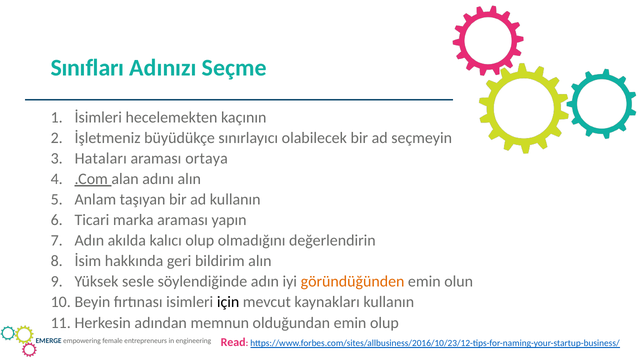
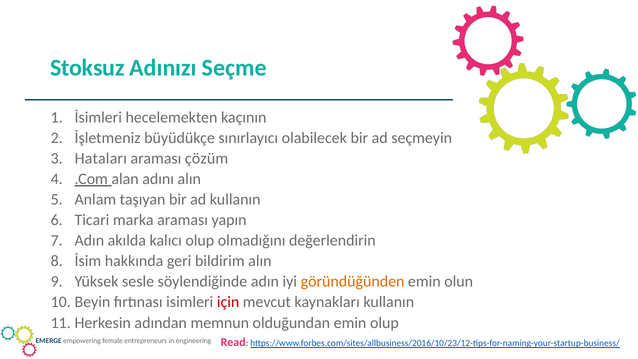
Sınıfları: Sınıfları -> Stoksuz
ortaya: ortaya -> çözüm
için colour: black -> red
